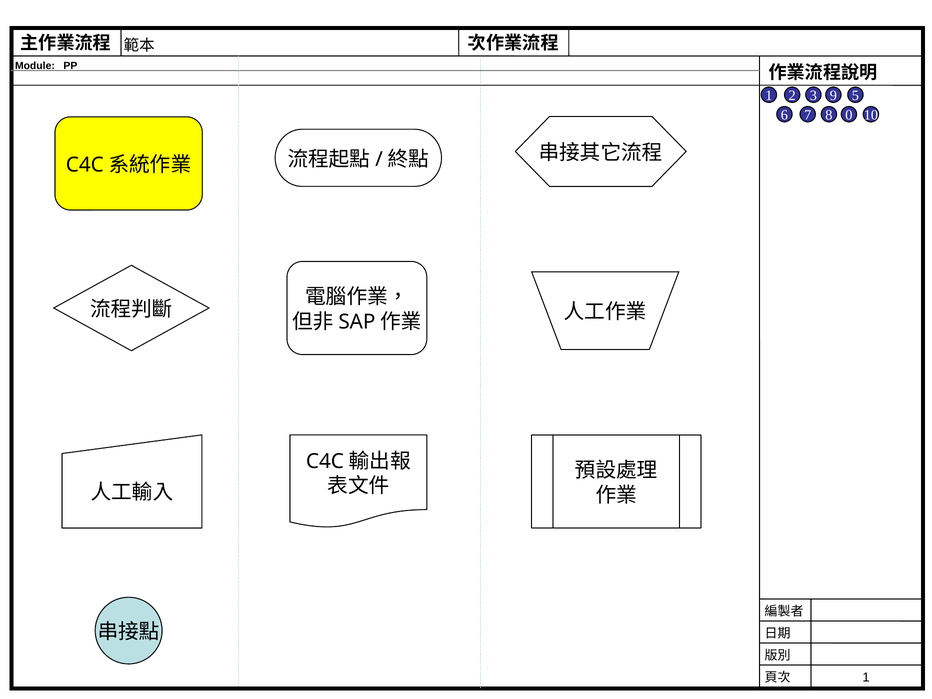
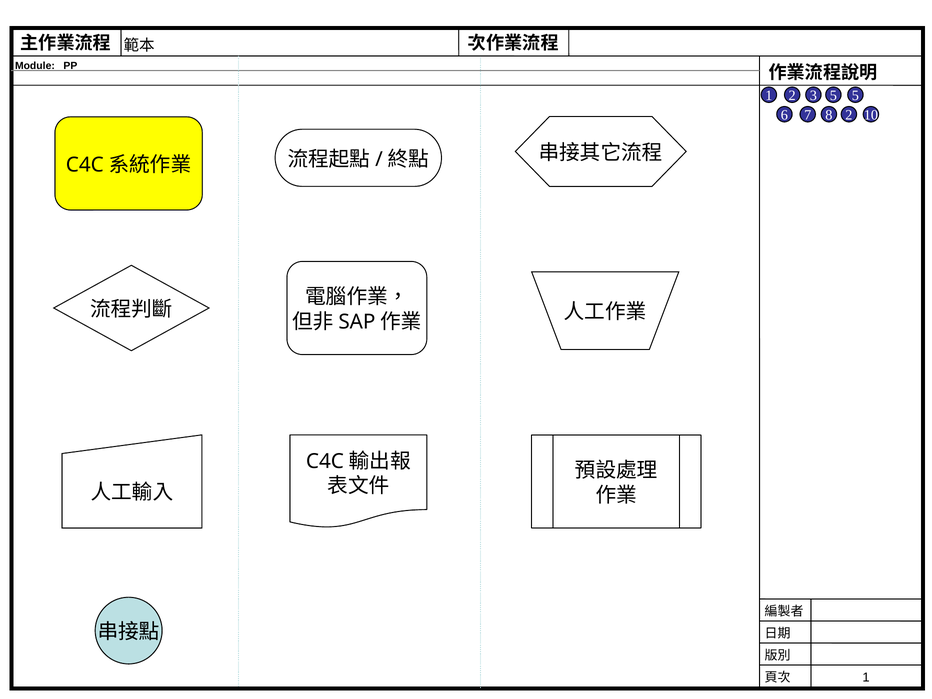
3 9: 9 -> 5
8 0: 0 -> 2
